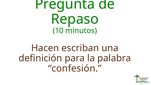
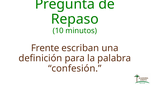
Hacen: Hacen -> Frente
